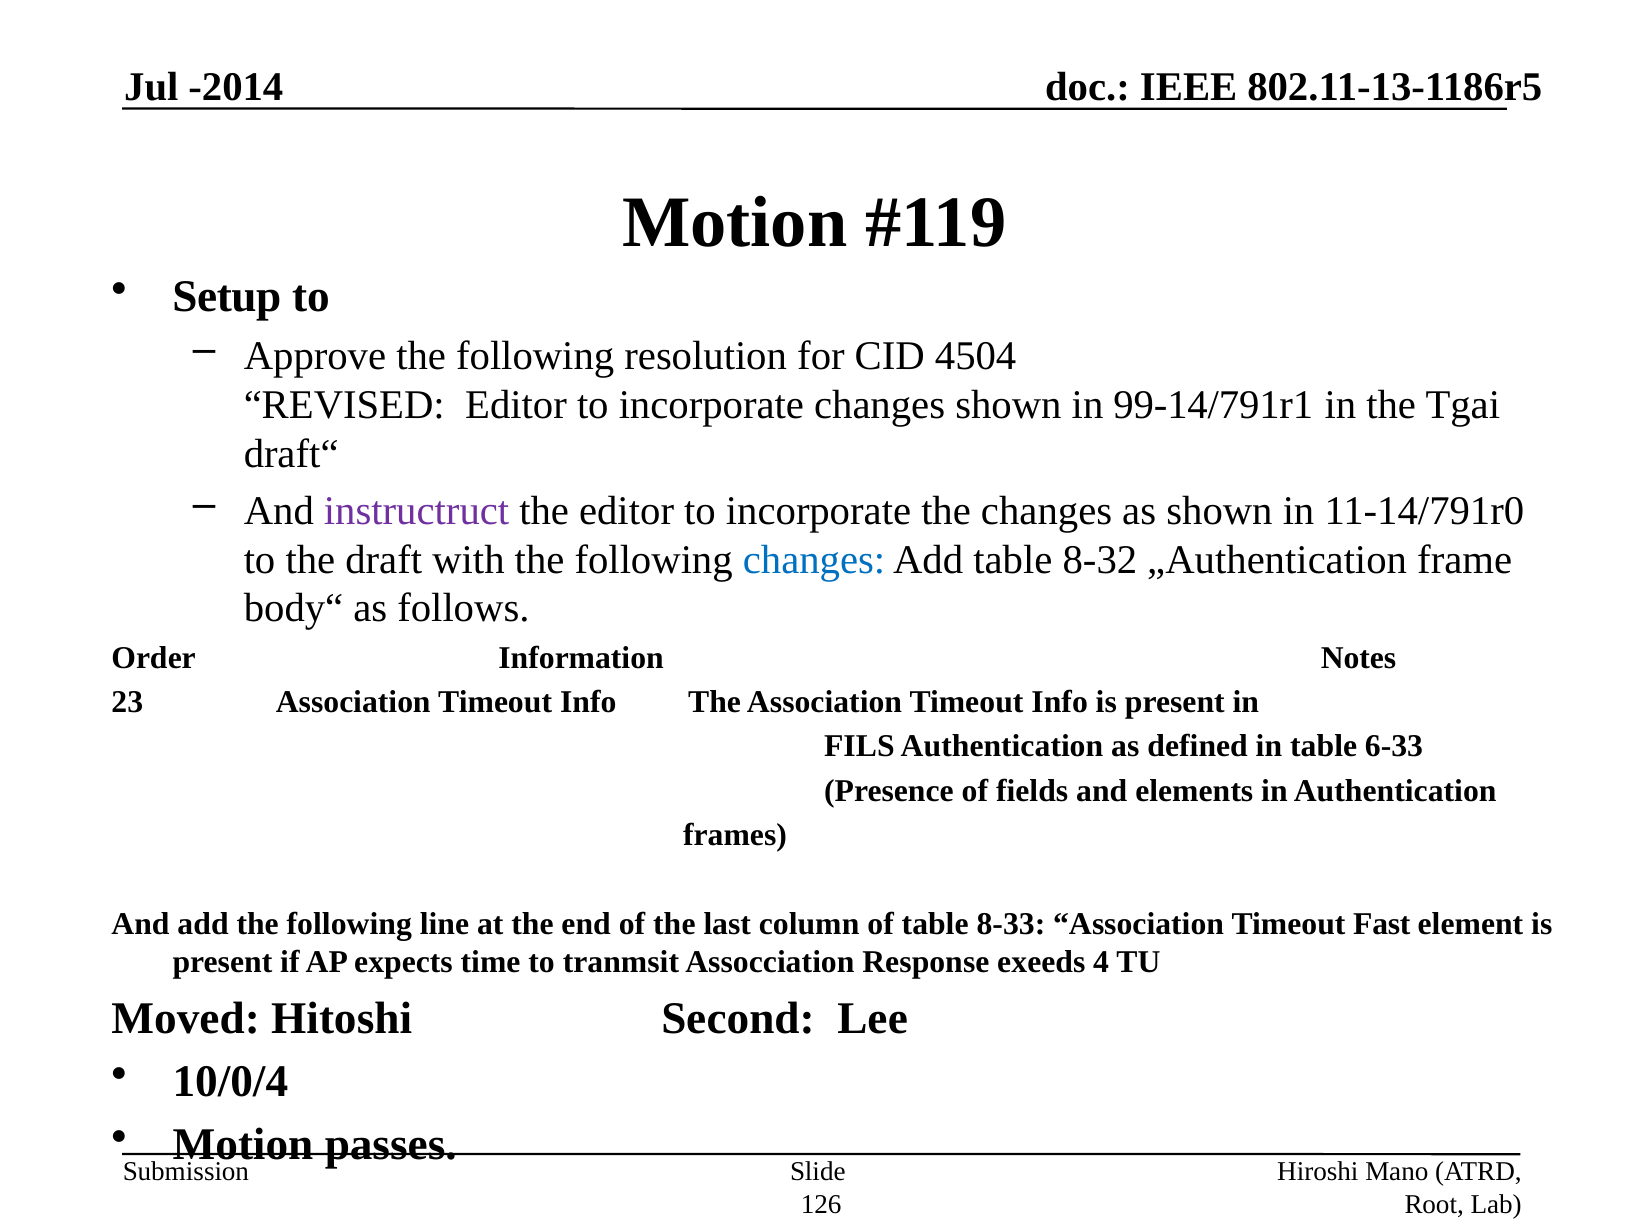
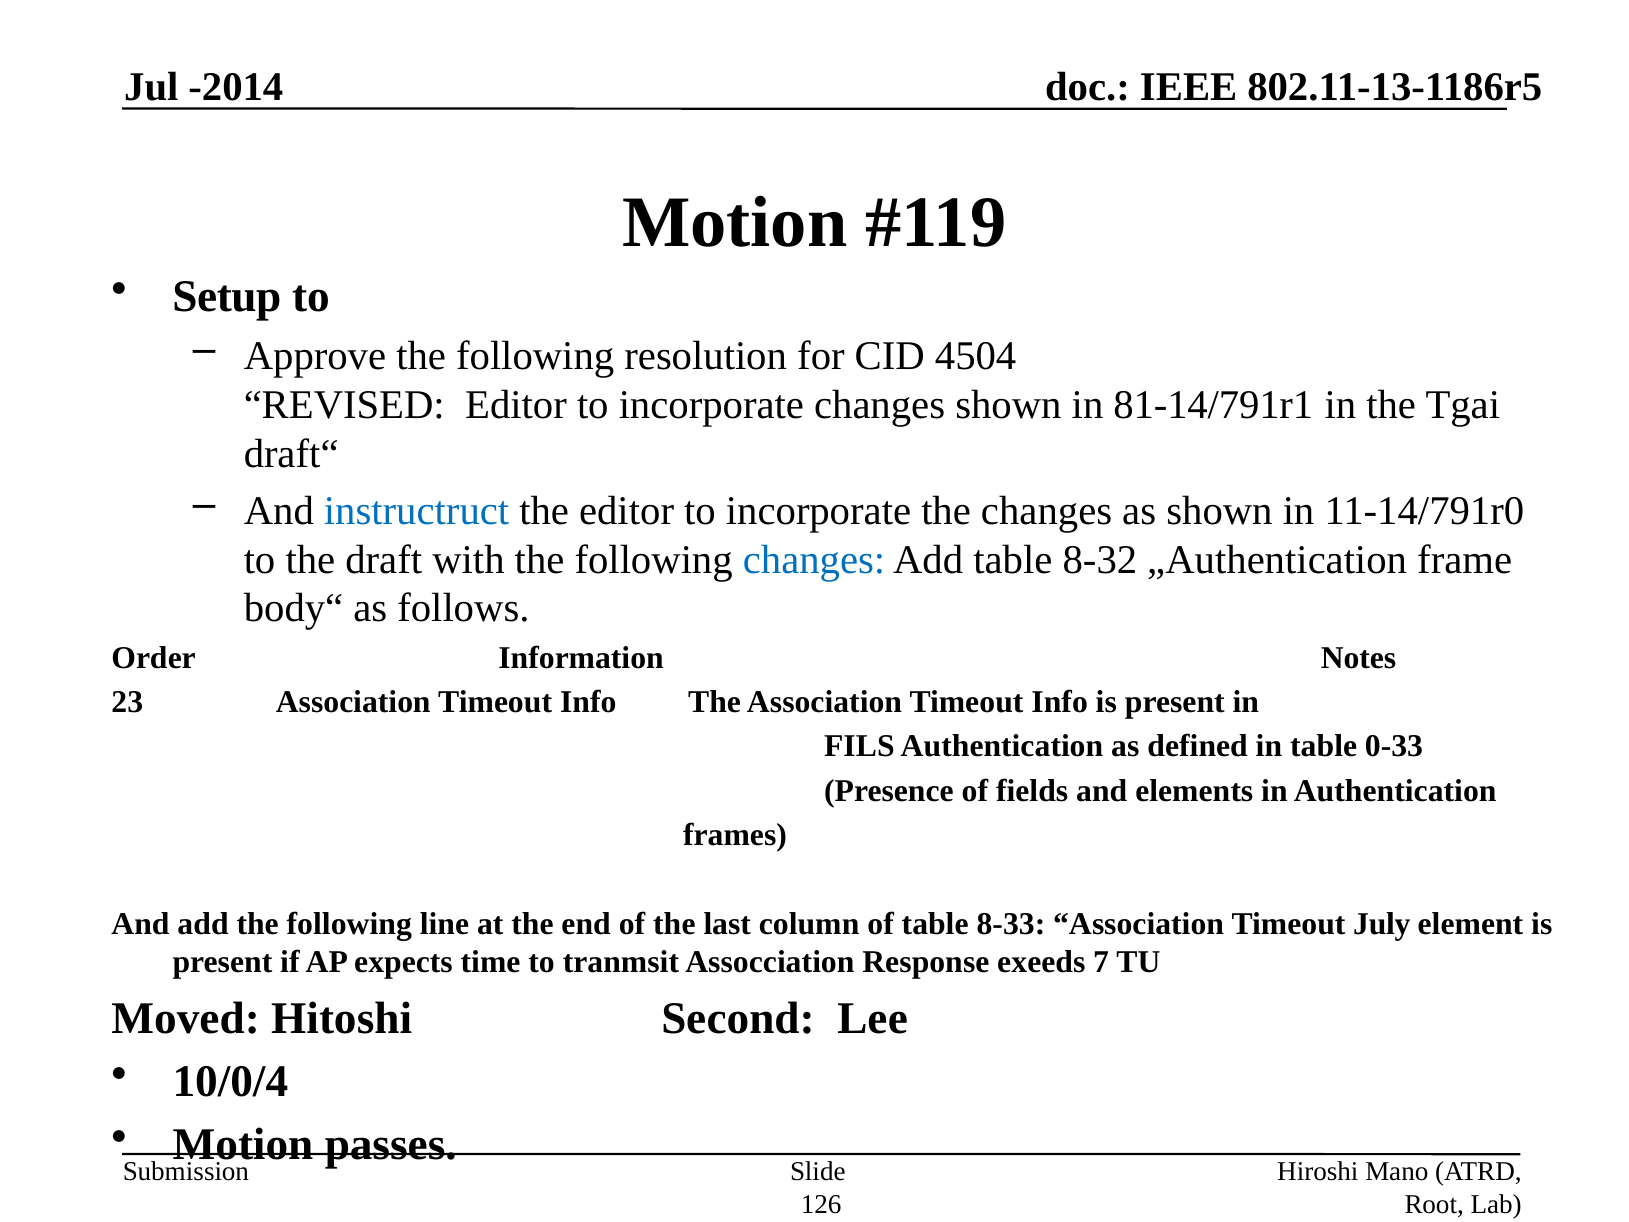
99-14/791r1: 99-14/791r1 -> 81-14/791r1
instructruct colour: purple -> blue
6-33: 6-33 -> 0-33
Fast: Fast -> July
4: 4 -> 7
